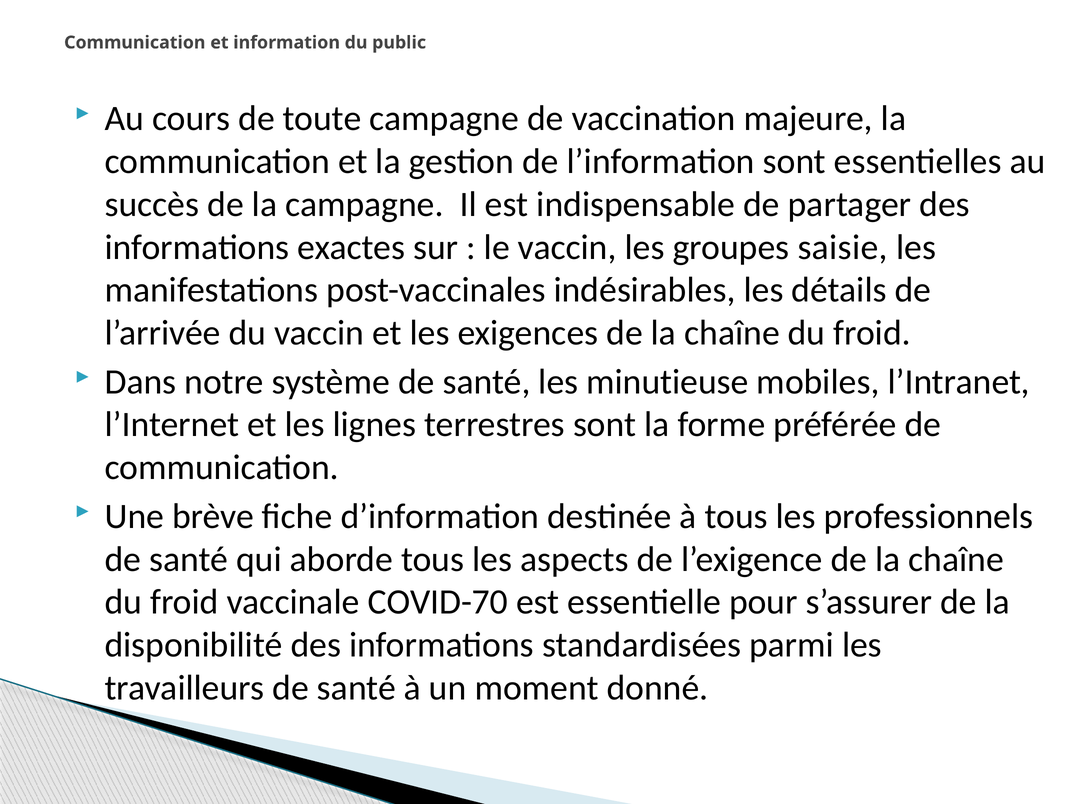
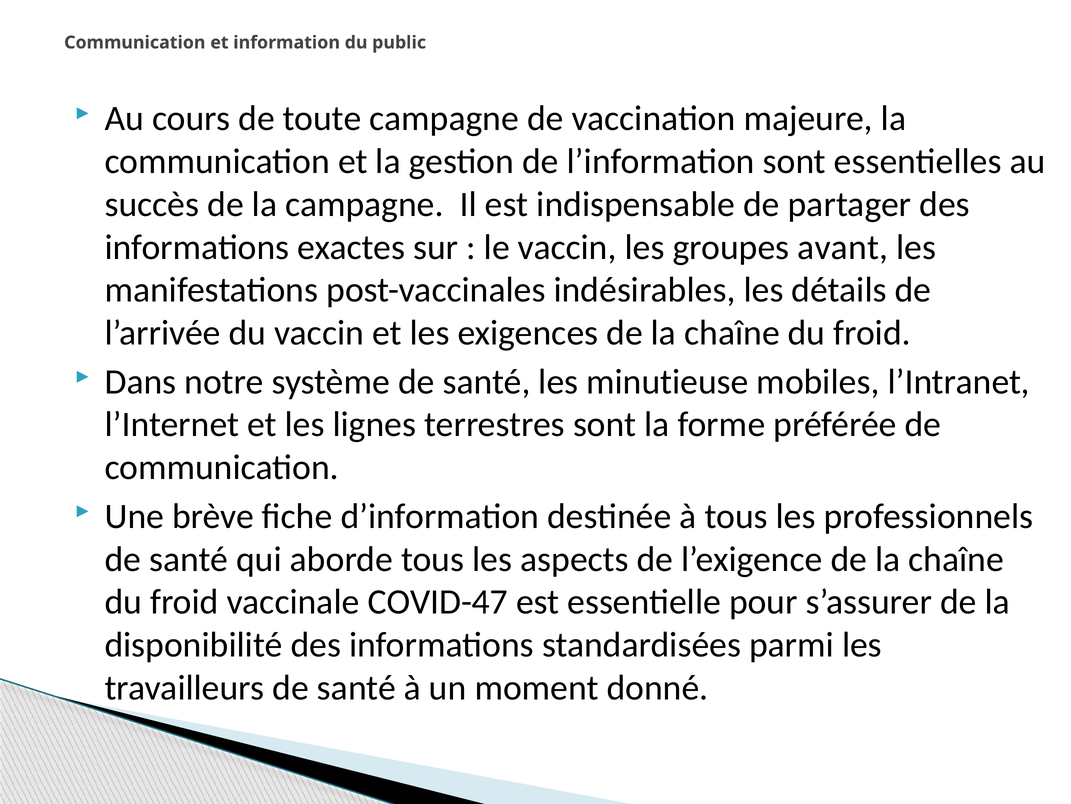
saisie: saisie -> avant
COVID-70: COVID-70 -> COVID-47
